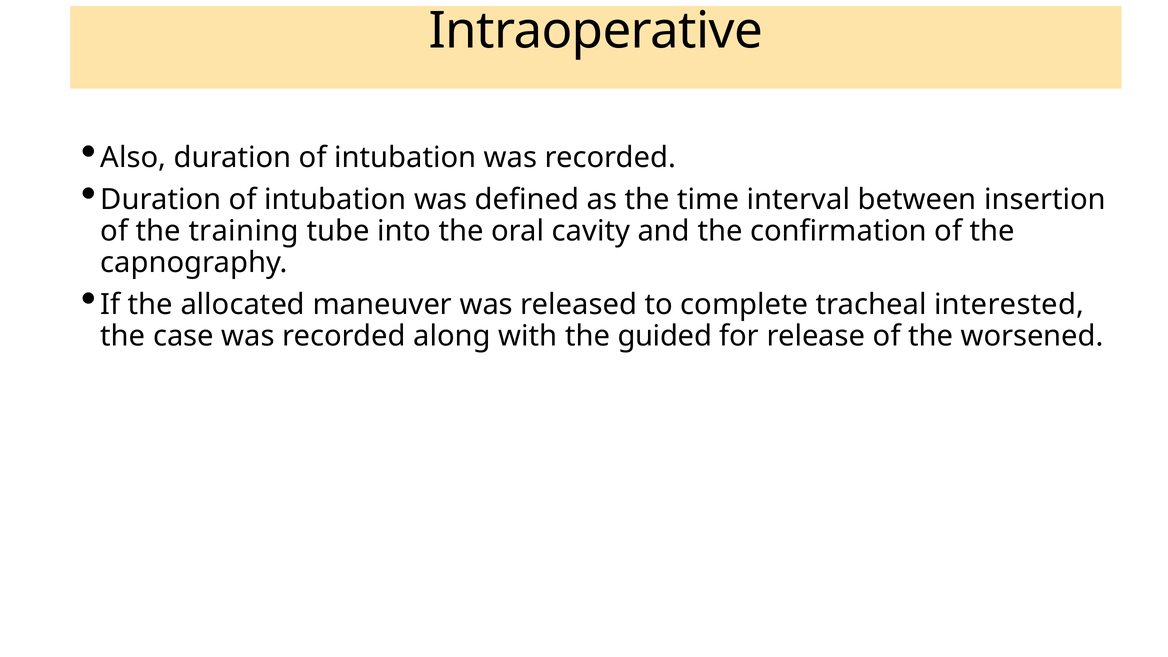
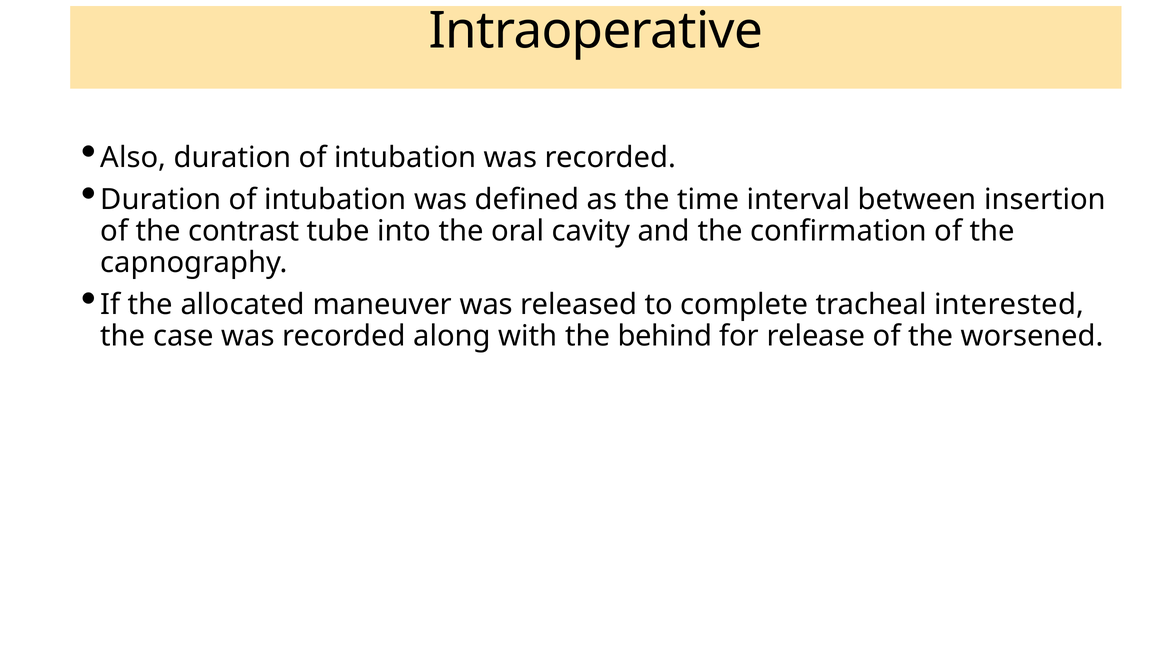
training: training -> contrast
guided: guided -> behind
